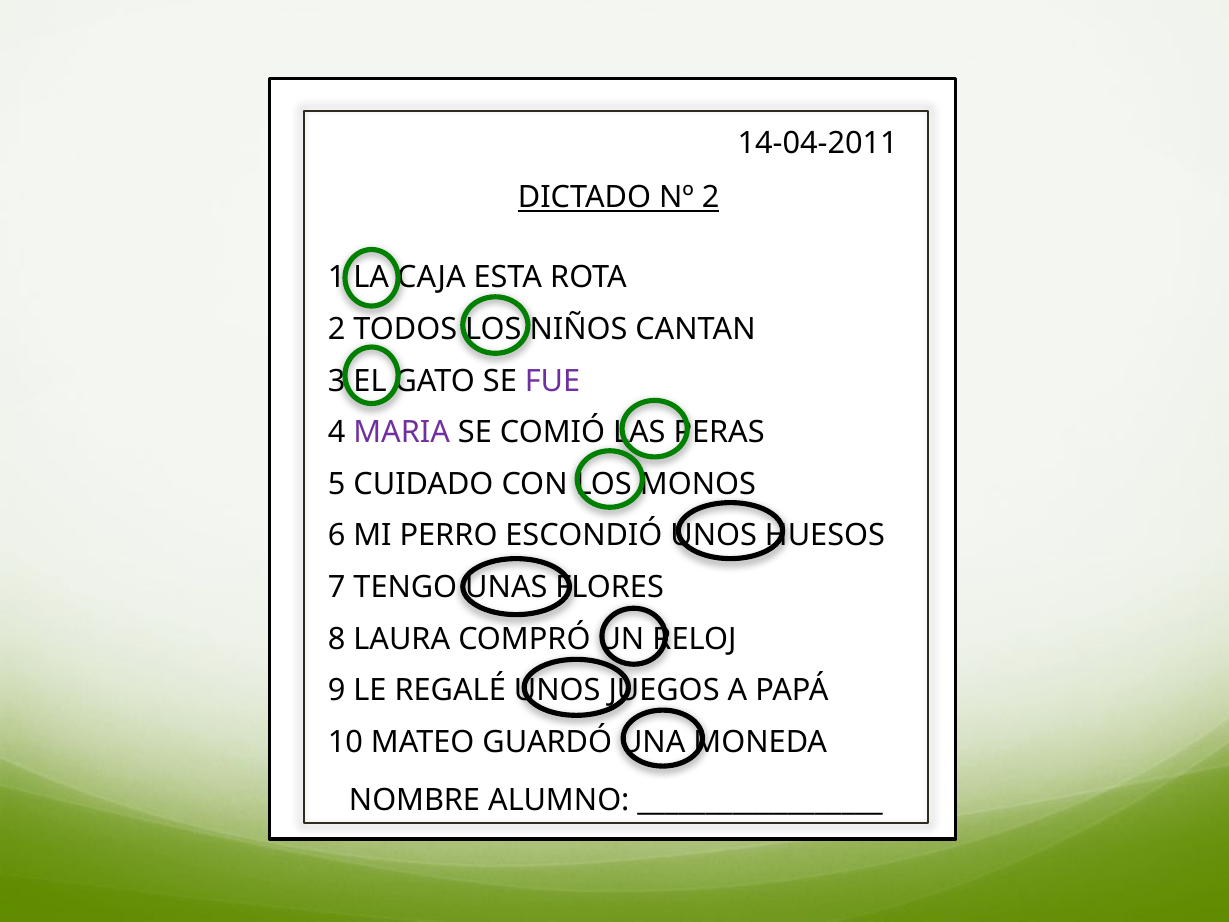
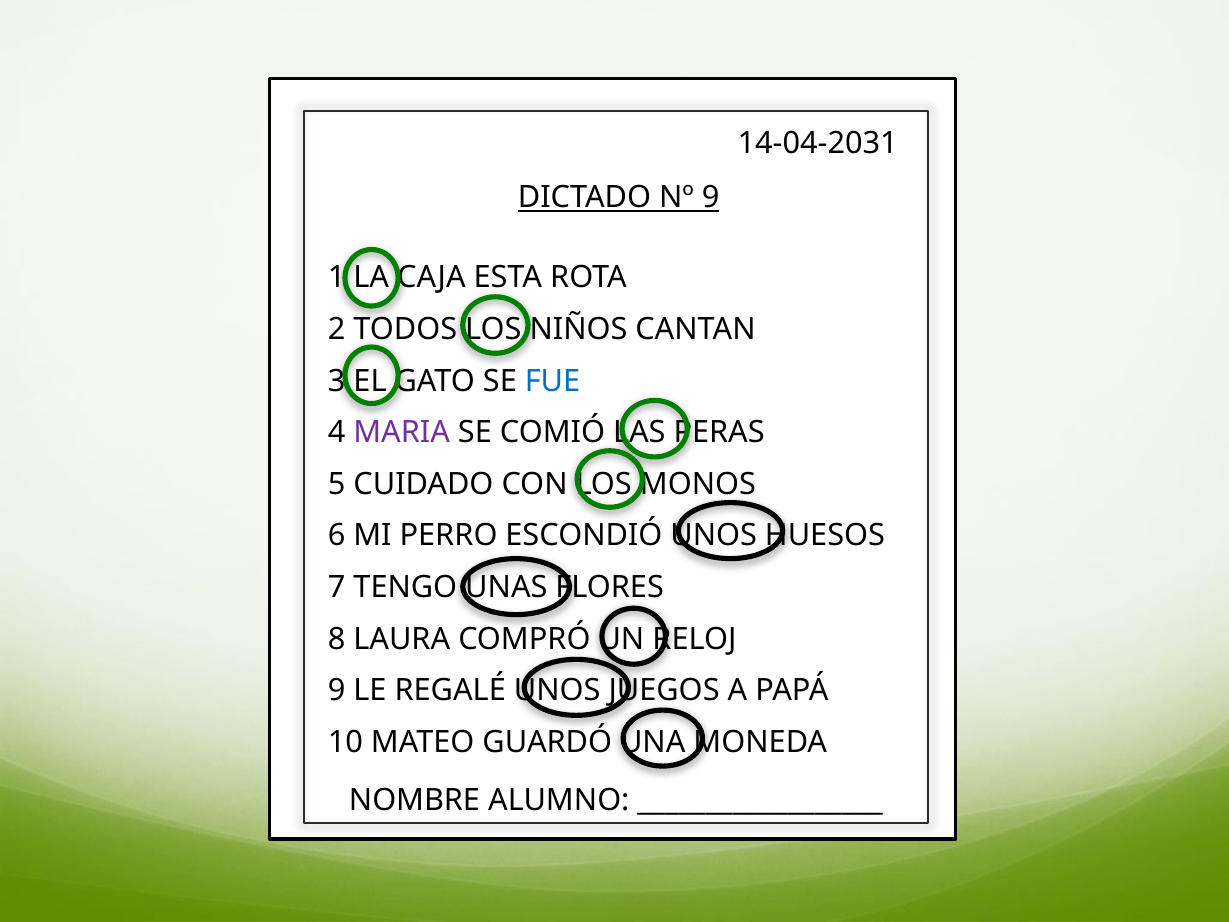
14-04-2011: 14-04-2011 -> 14-04-2031
Nº 2: 2 -> 9
FUE colour: purple -> blue
